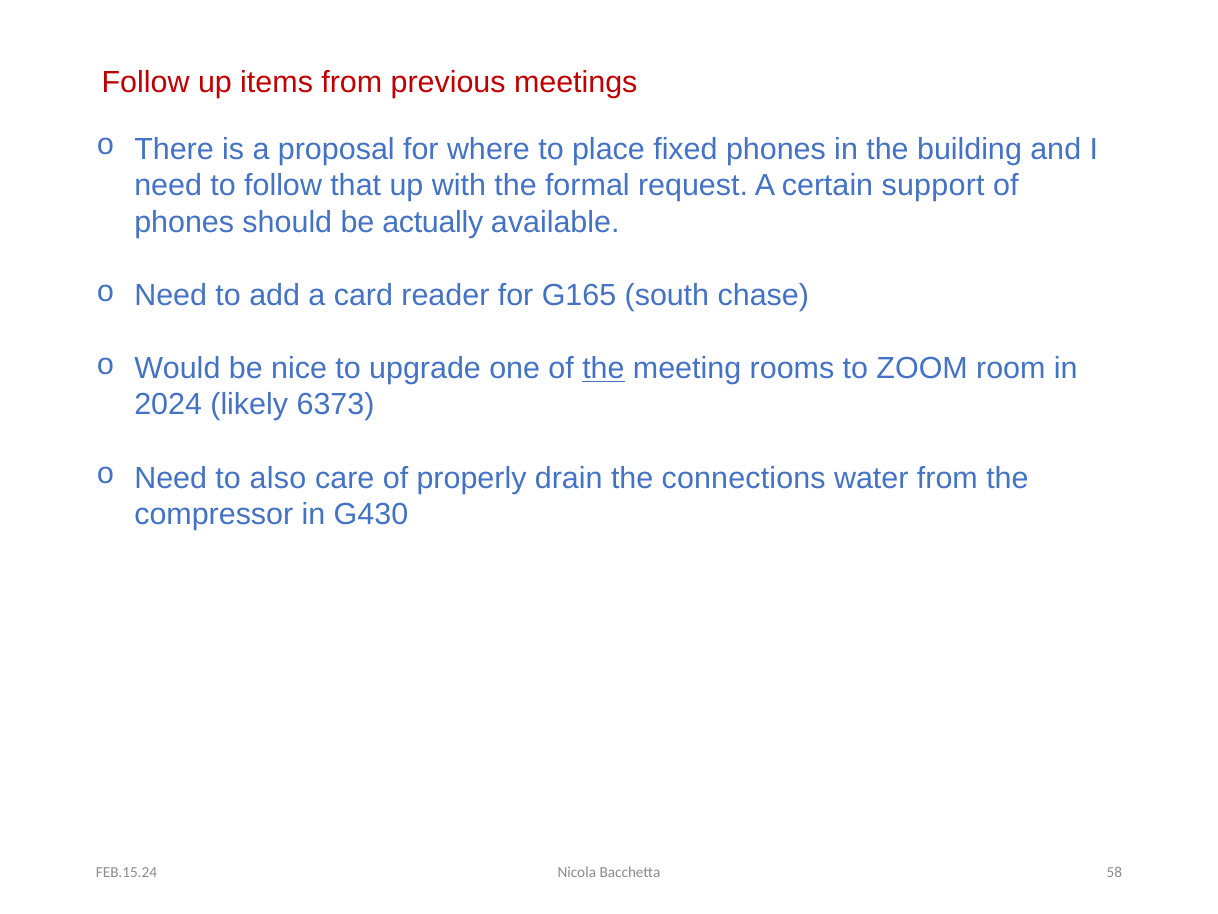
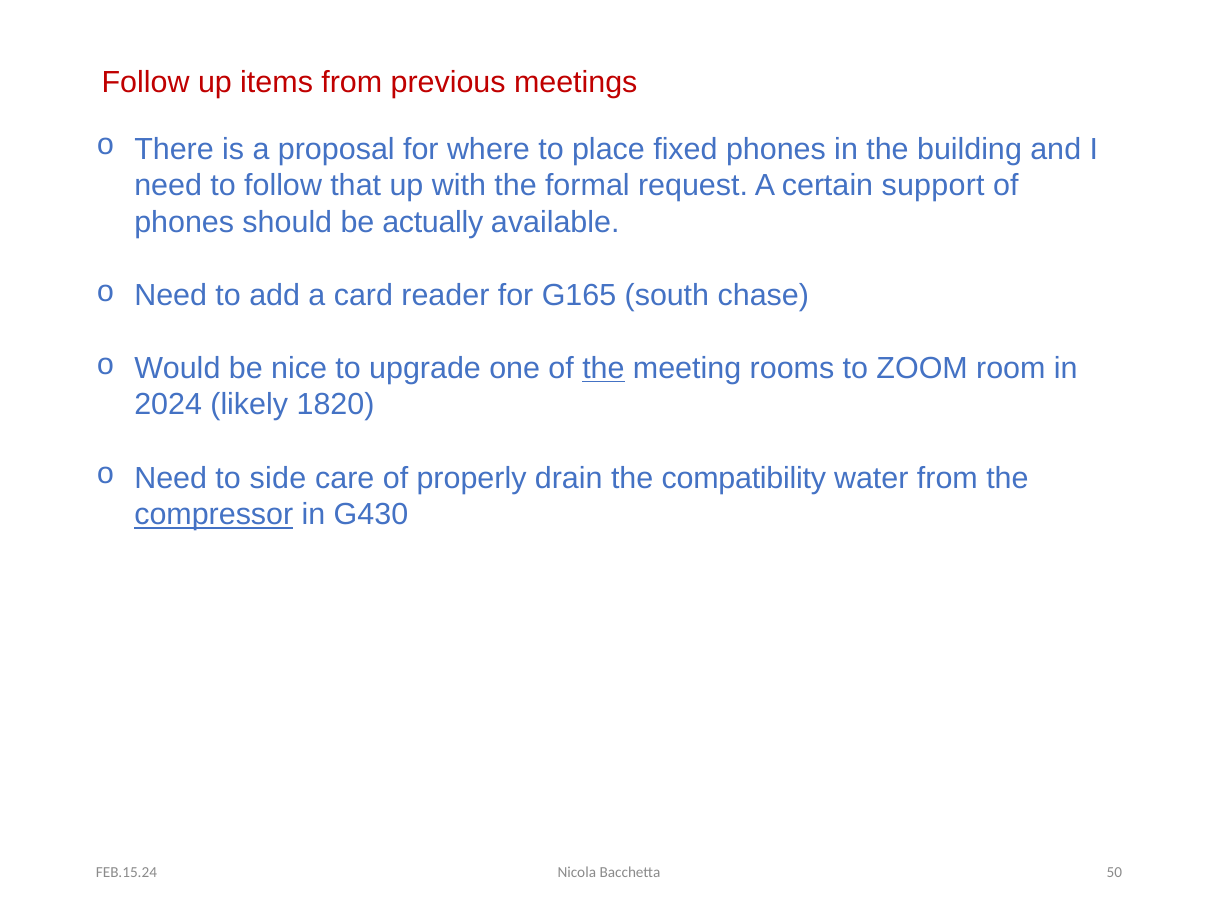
6373: 6373 -> 1820
also: also -> side
connections: connections -> compatibility
compressor underline: none -> present
58: 58 -> 50
